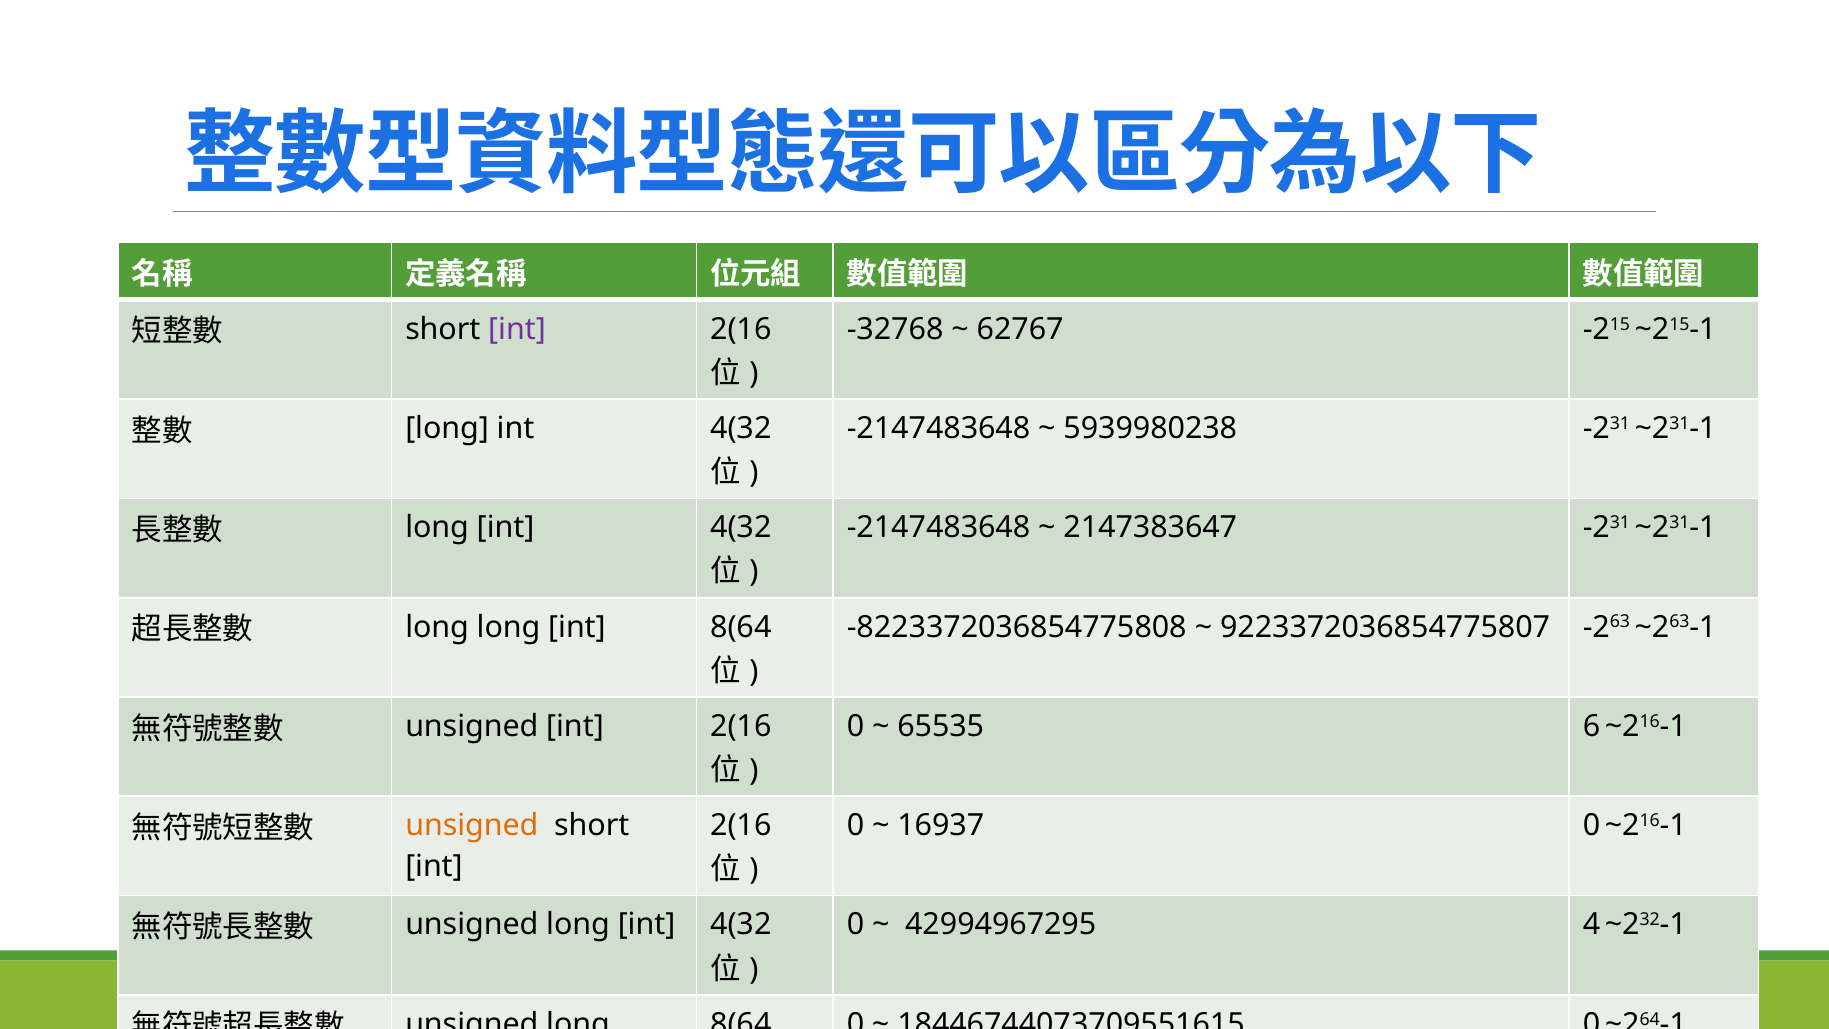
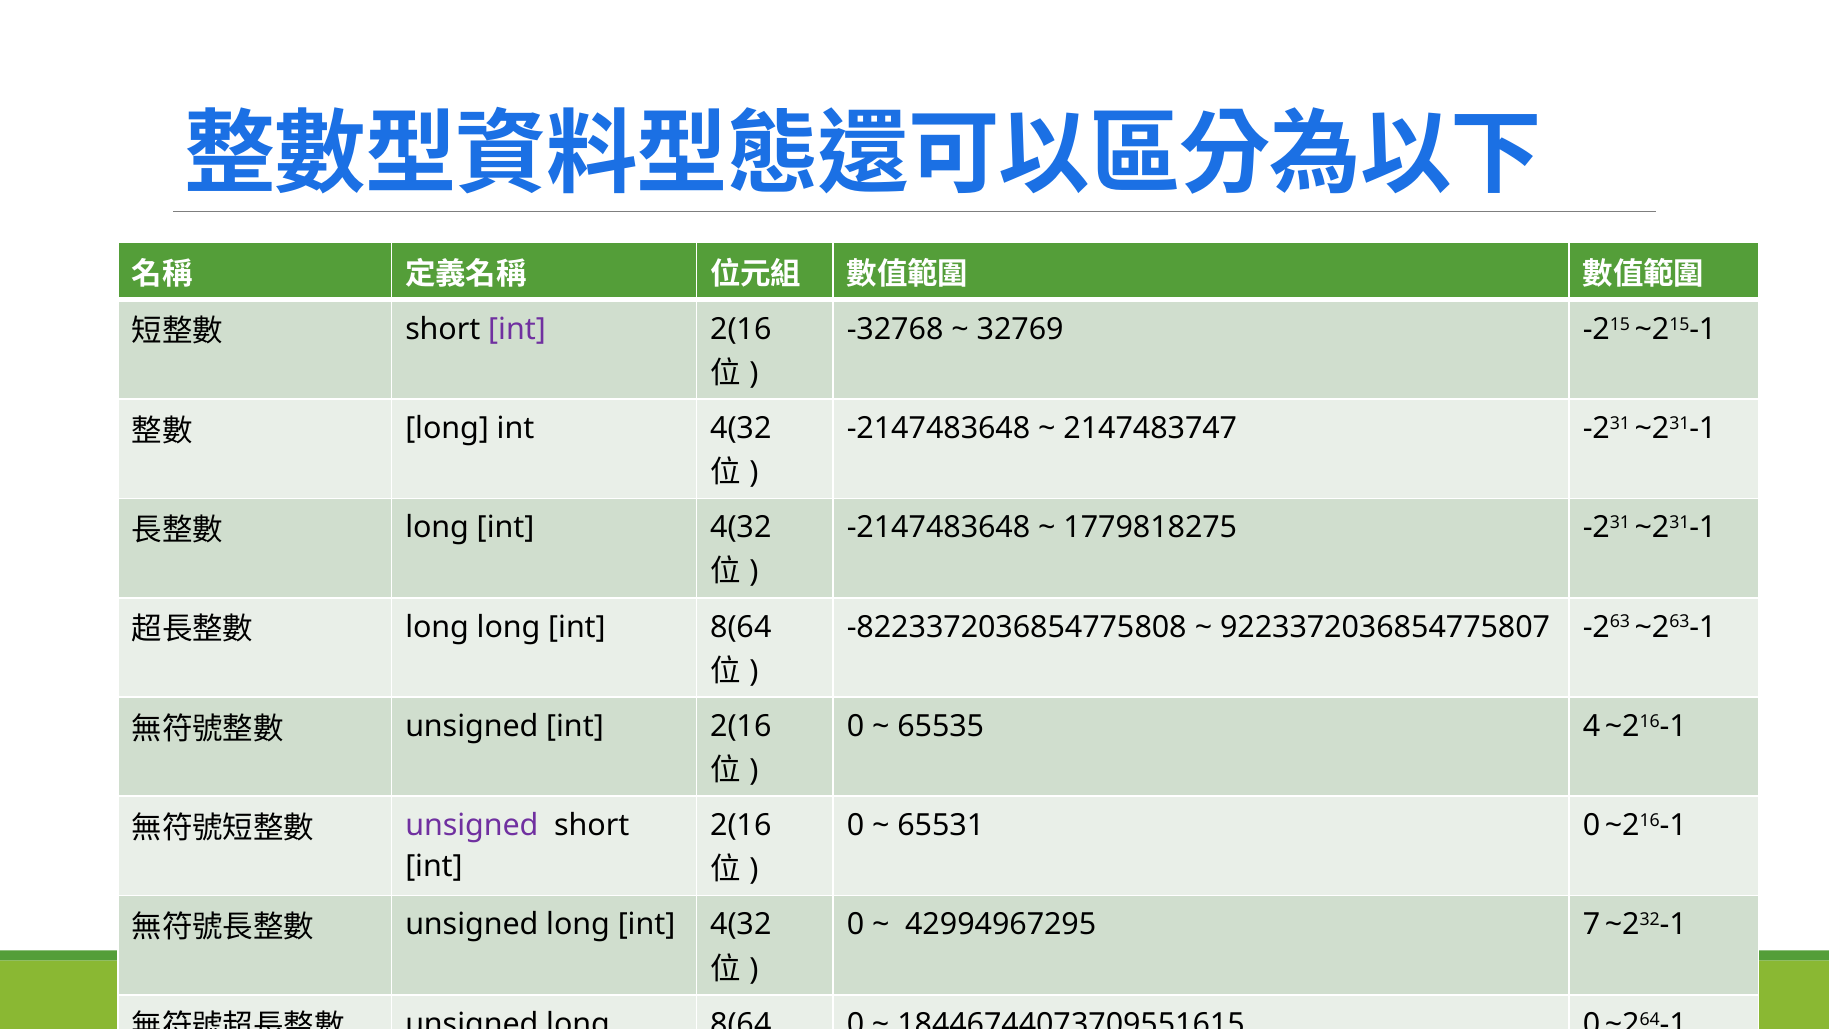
62767: 62767 -> 32769
5939980238: 5939980238 -> 2147483747
2147383647: 2147383647 -> 1779818275
6: 6 -> 4
unsigned at (472, 825) colour: orange -> purple
16937: 16937 -> 65531
4: 4 -> 7
